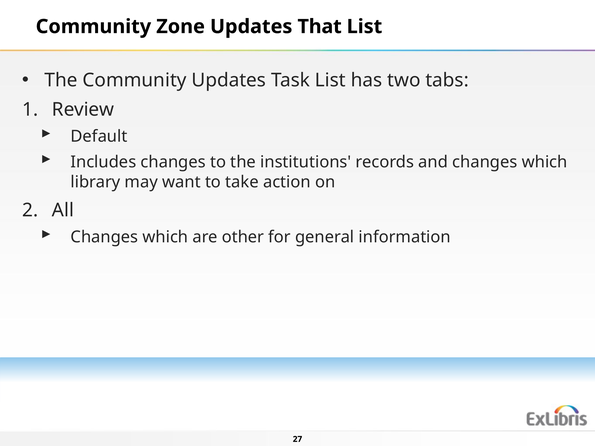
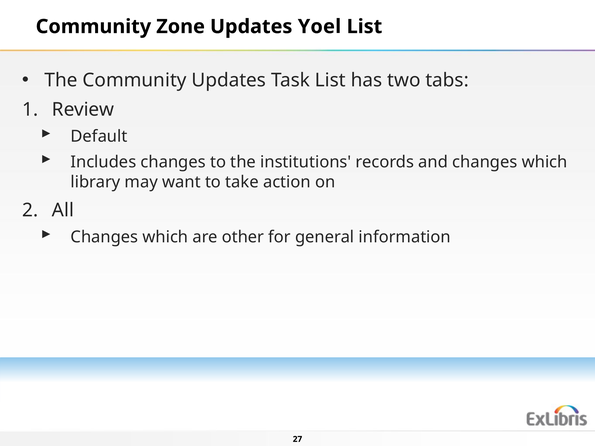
That: That -> Yoel
